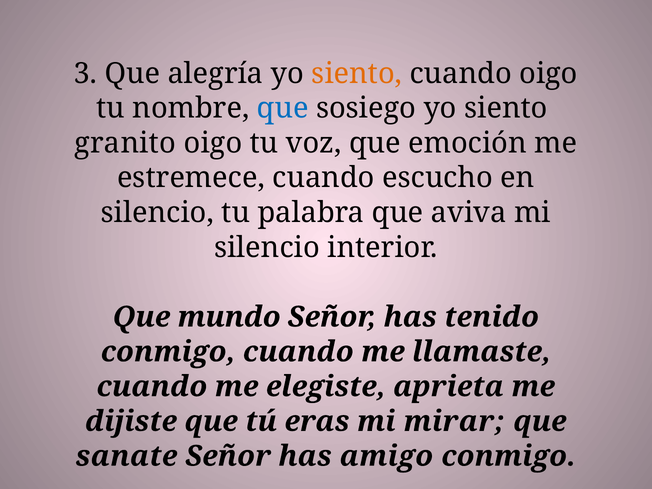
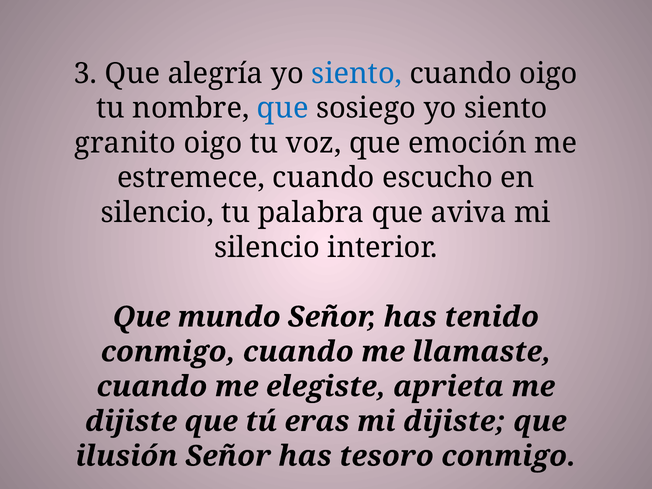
siento at (357, 74) colour: orange -> blue
mi mirar: mirar -> dijiste
sanate: sanate -> ilusión
amigo: amigo -> tesoro
